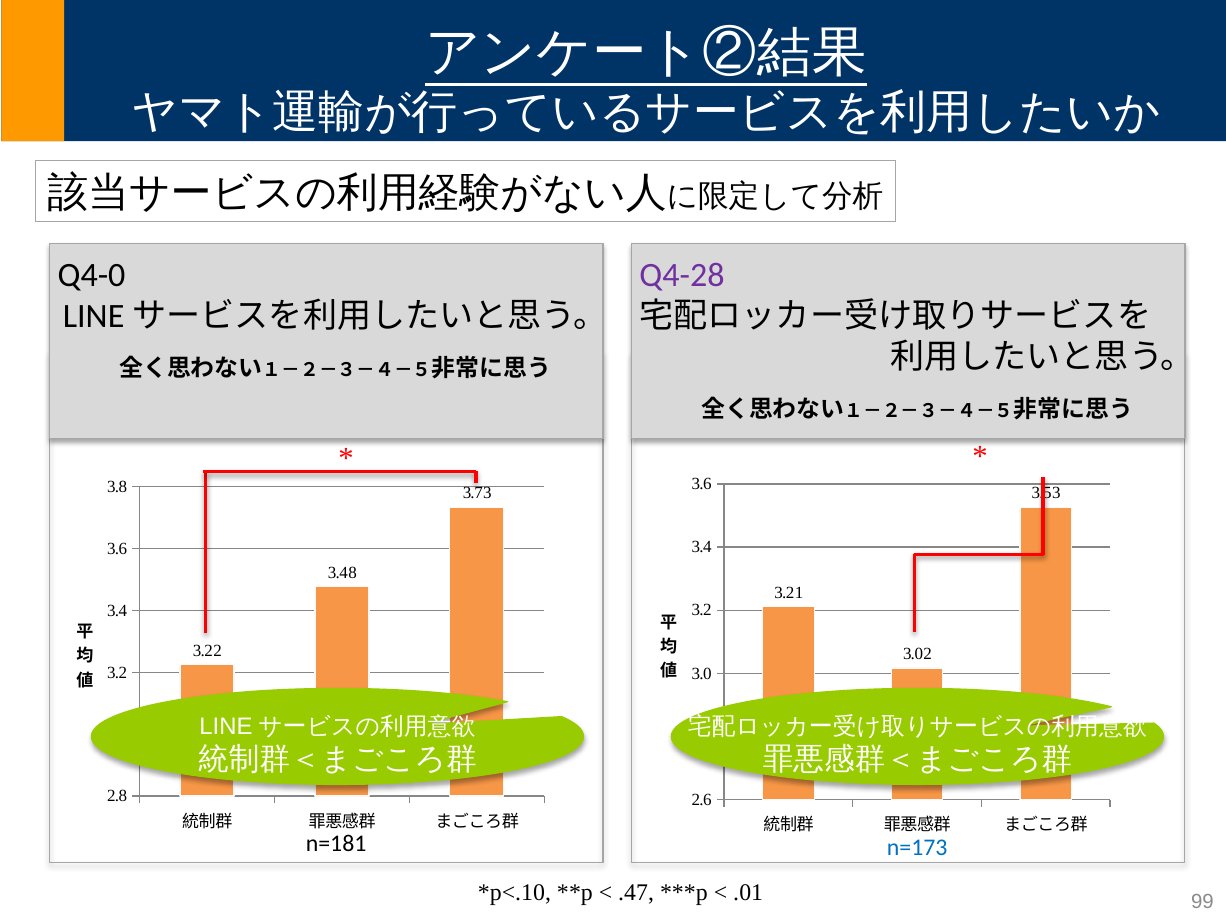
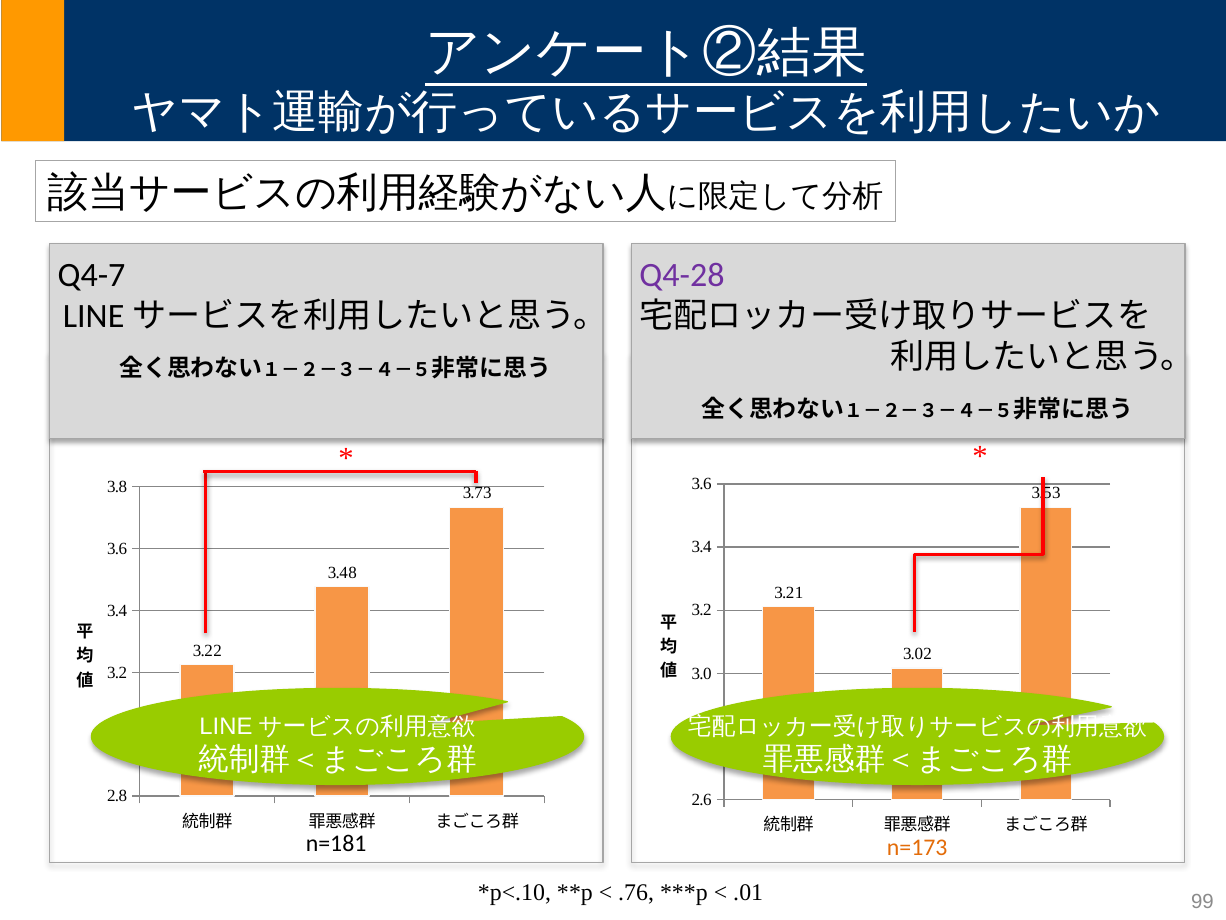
Q4-0: Q4-0 -> Q4-7
n=173 colour: blue -> orange
.47: .47 -> .76
